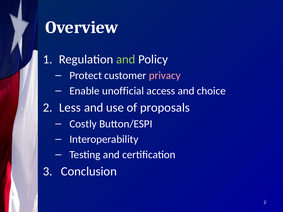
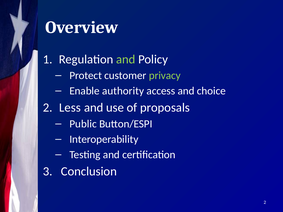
privacy colour: pink -> light green
unofficial: unofficial -> authority
Costly: Costly -> Public
